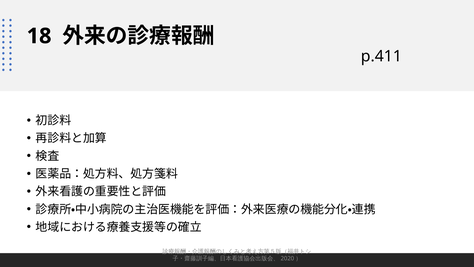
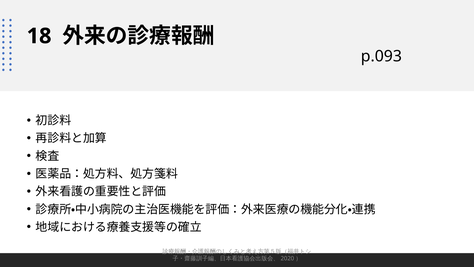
p.411: p.411 -> p.093
